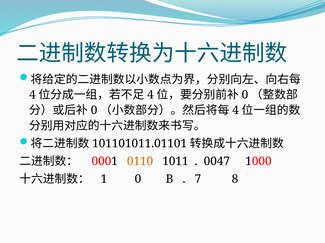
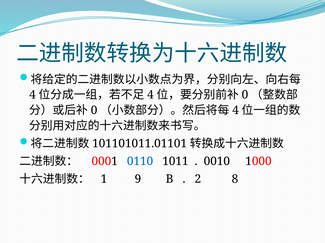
0110 colour: orange -> blue
0047: 0047 -> 0010
1 0: 0 -> 9
7: 7 -> 2
